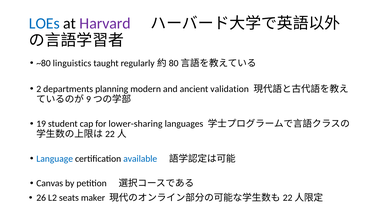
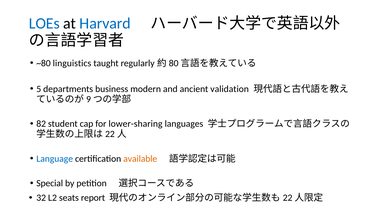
Harvard colour: purple -> blue
2: 2 -> 5
planning: planning -> business
19: 19 -> 82
available colour: blue -> orange
Canvas: Canvas -> Special
26: 26 -> 32
maker: maker -> report
